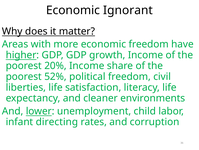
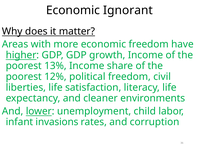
20%: 20% -> 13%
52%: 52% -> 12%
directing: directing -> invasions
